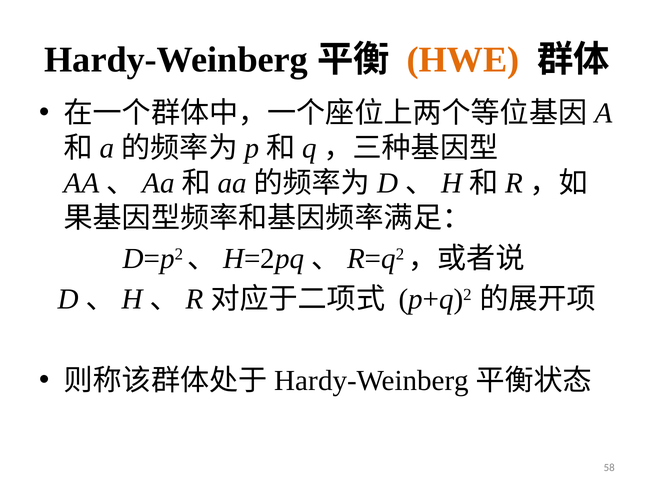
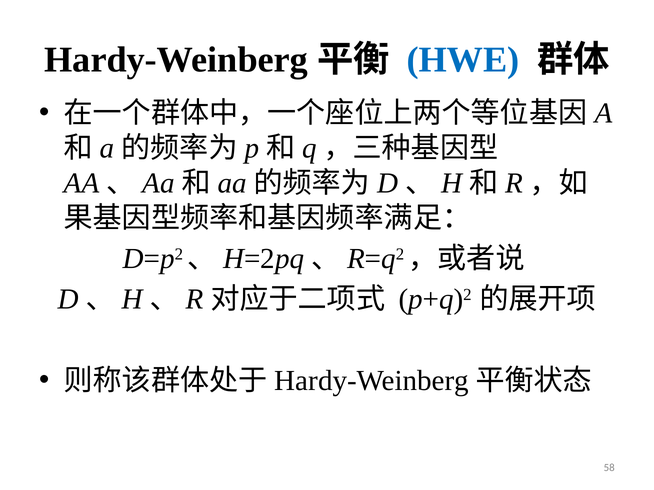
HWE colour: orange -> blue
